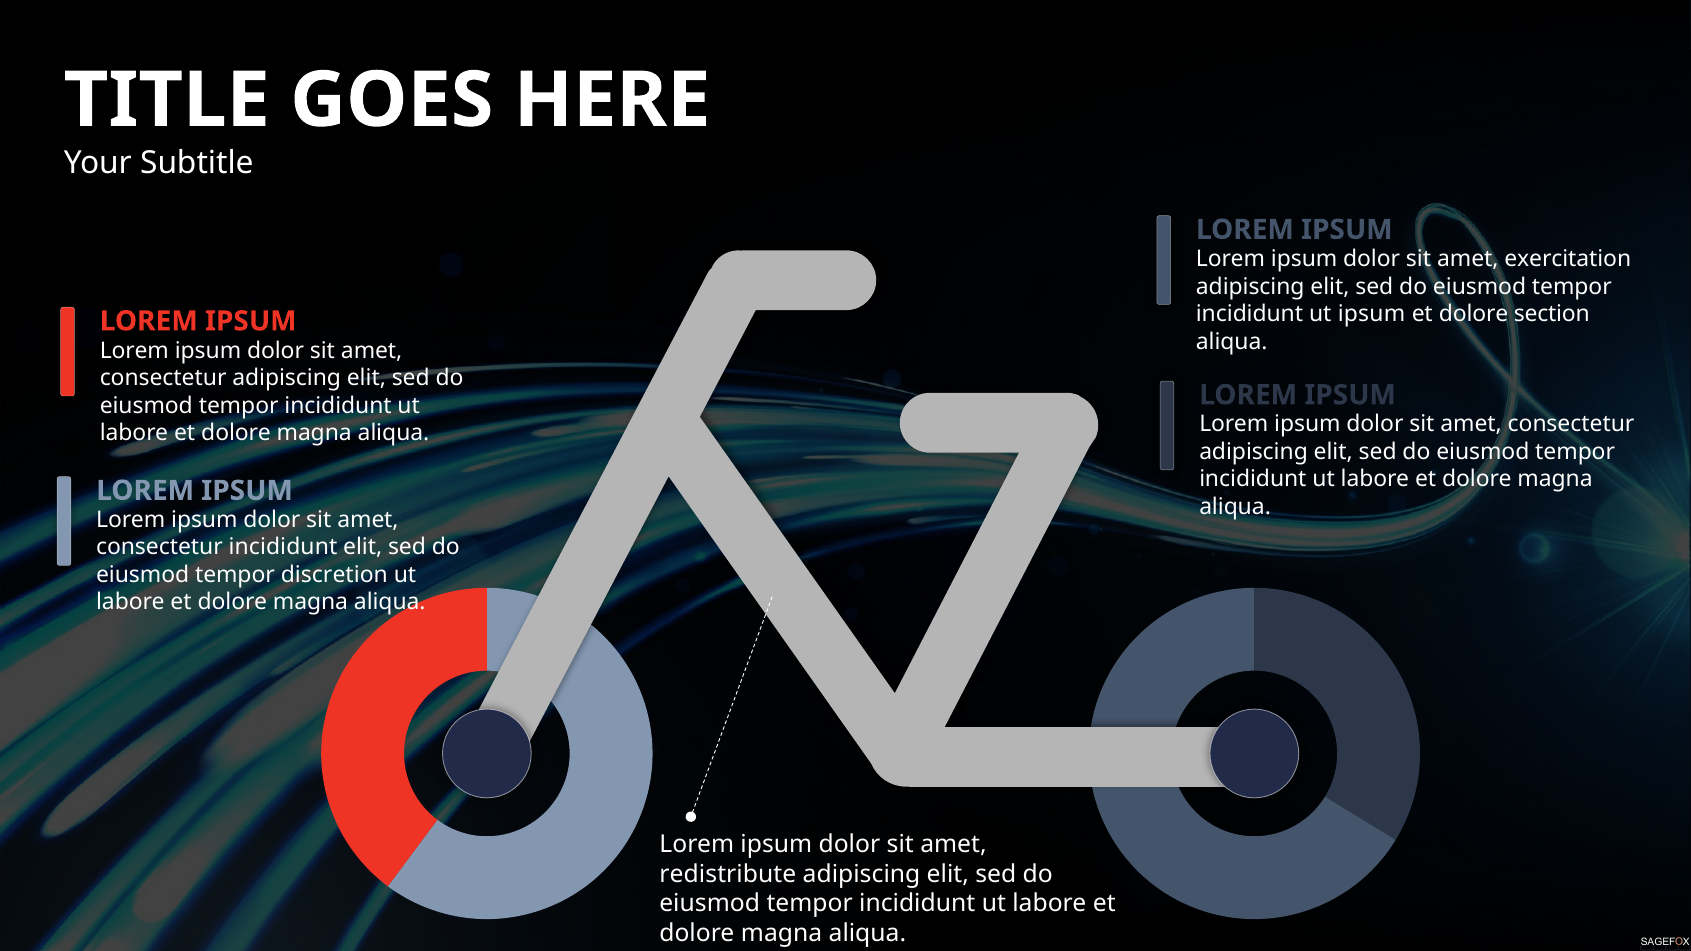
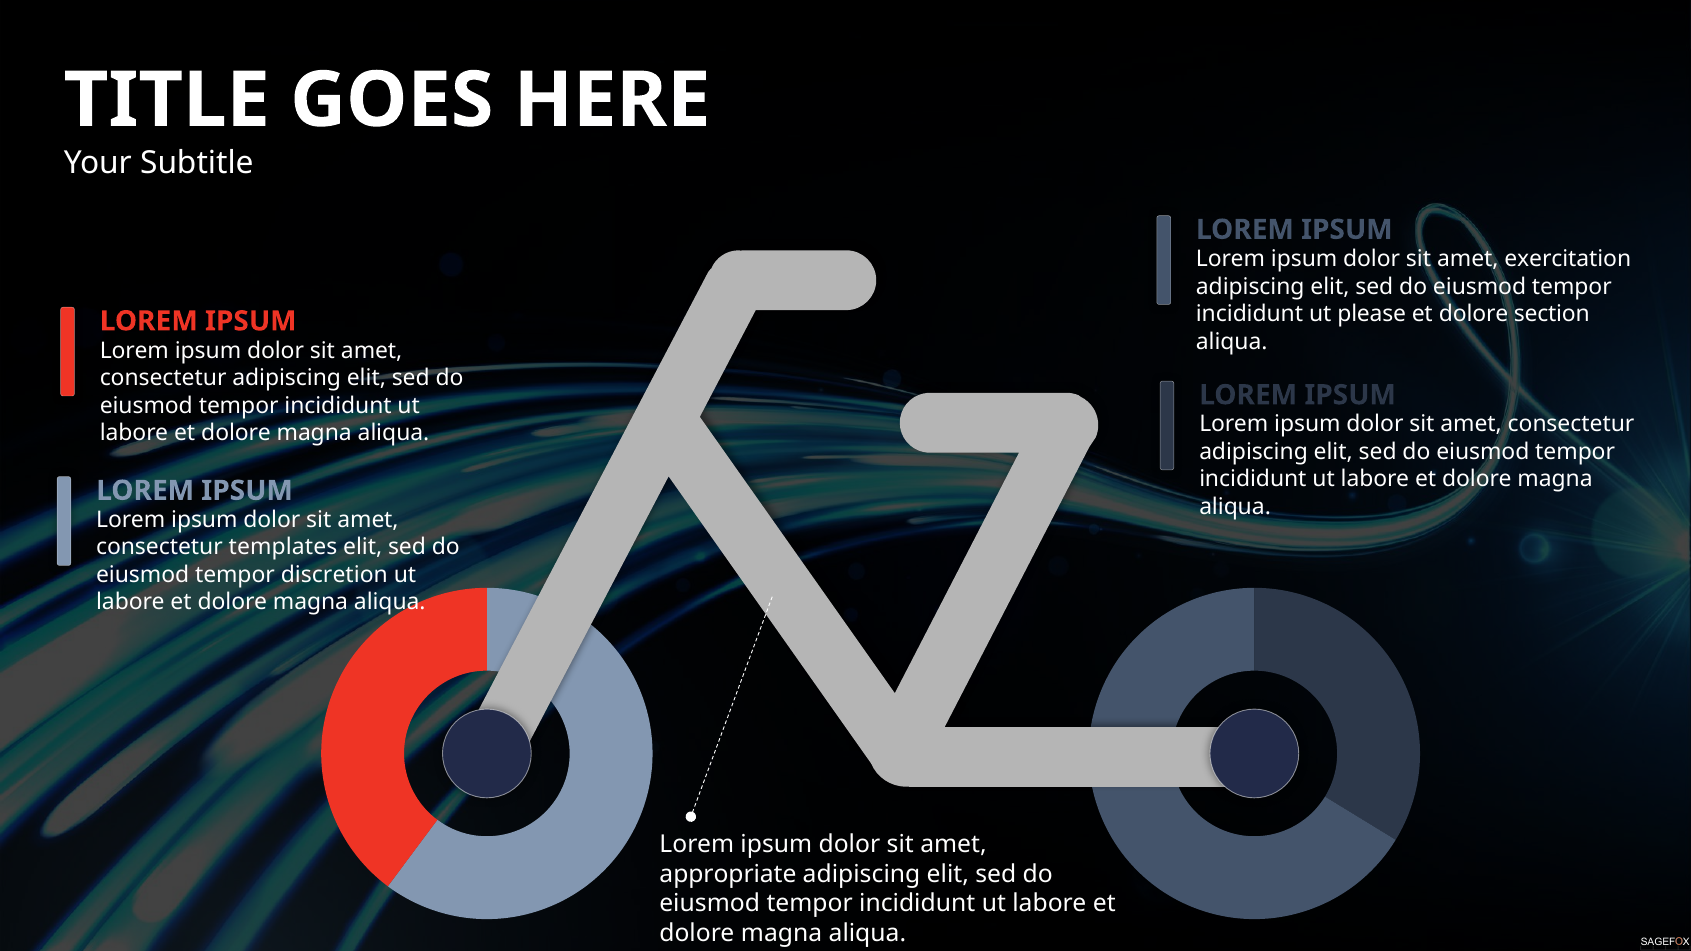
ut ipsum: ipsum -> please
consectetur incididunt: incididunt -> templates
redistribute: redistribute -> appropriate
